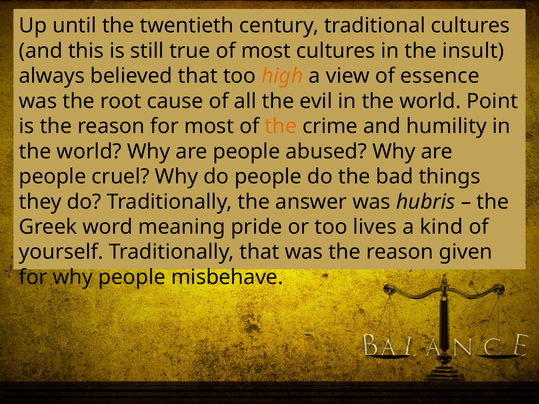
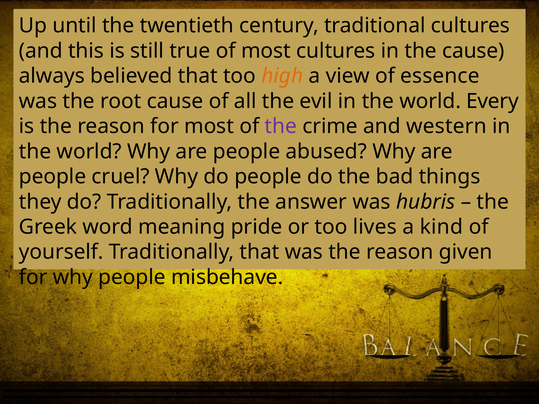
the insult: insult -> cause
Point: Point -> Every
the at (281, 126) colour: orange -> purple
humility: humility -> western
